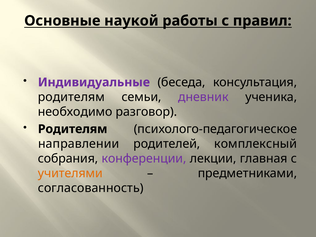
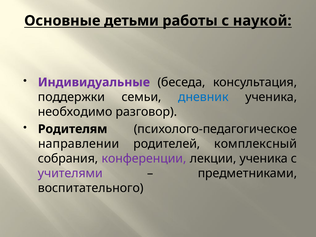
наукой: наукой -> детьми
правил: правил -> наукой
родителям at (71, 97): родителям -> поддержки
дневник colour: purple -> blue
лекции главная: главная -> ученика
учителями colour: orange -> purple
согласованность: согласованность -> воспитательного
